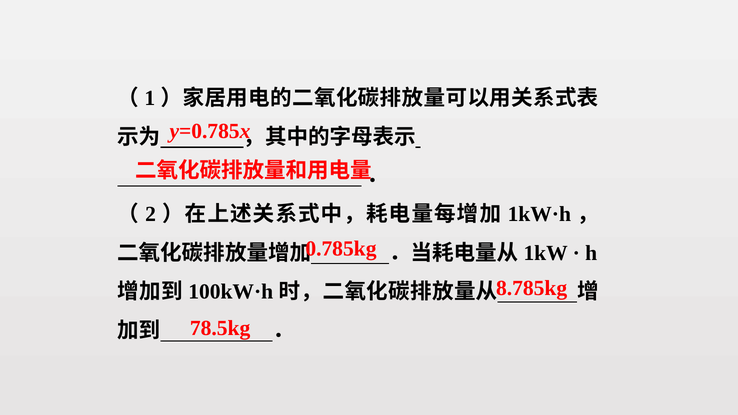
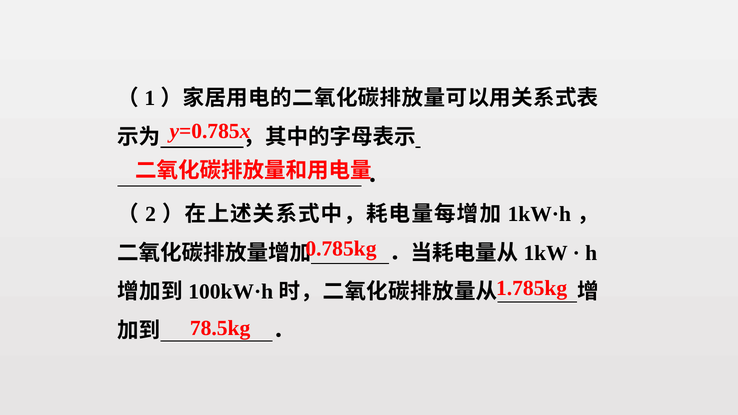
8.785kg: 8.785kg -> 1.785kg
